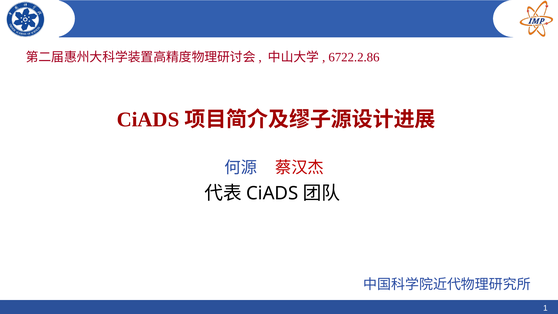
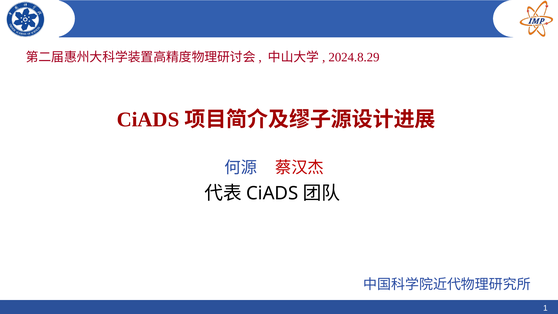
6722.2.86: 6722.2.86 -> 2024.8.29
